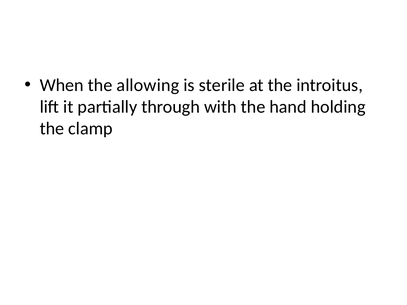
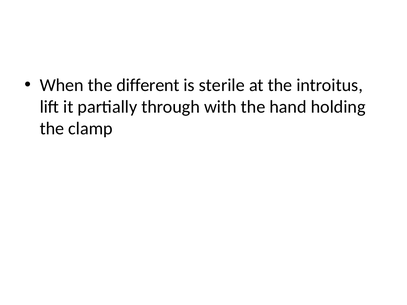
allowing: allowing -> different
